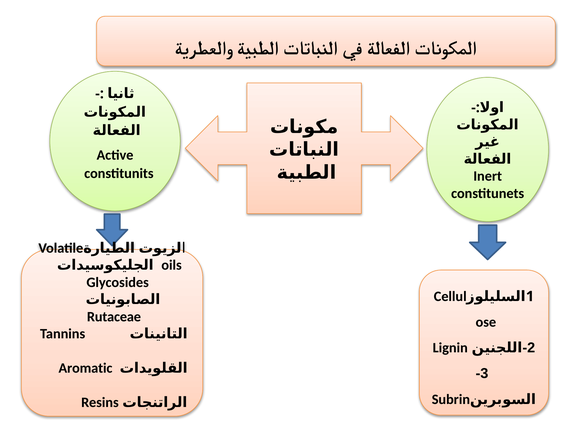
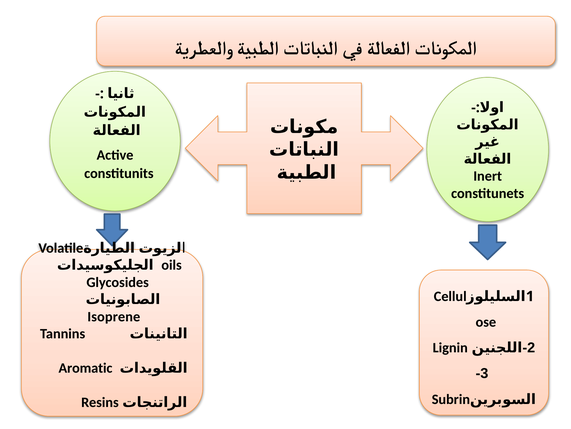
Rutaceae: Rutaceae -> Isoprene
